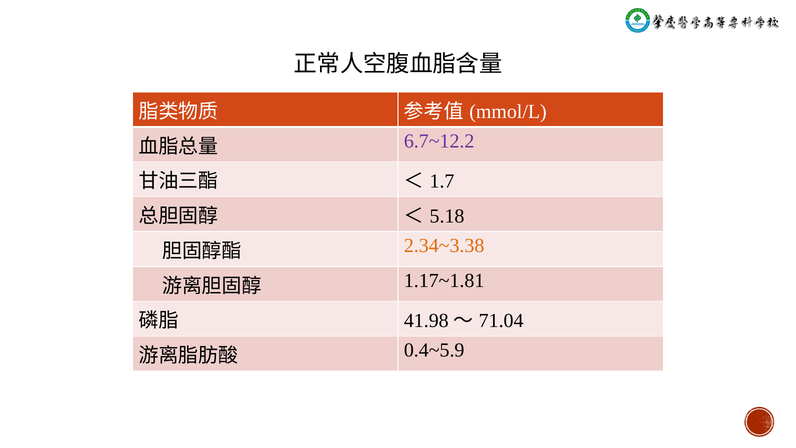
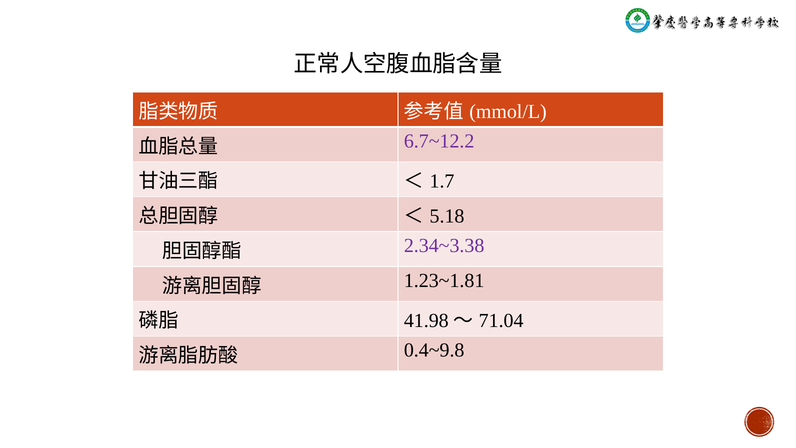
2.34~3.38 colour: orange -> purple
1.17~1.81: 1.17~1.81 -> 1.23~1.81
0.4~5.9: 0.4~5.9 -> 0.4~9.8
